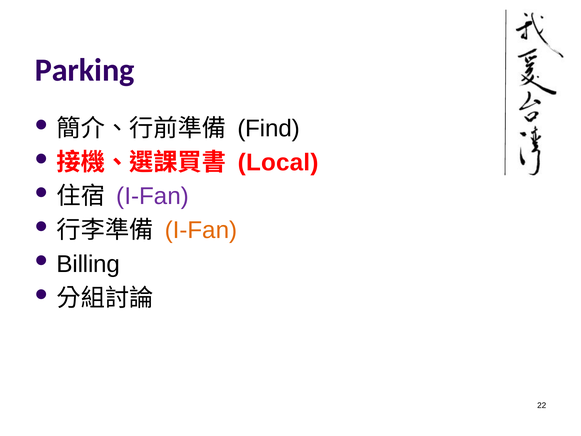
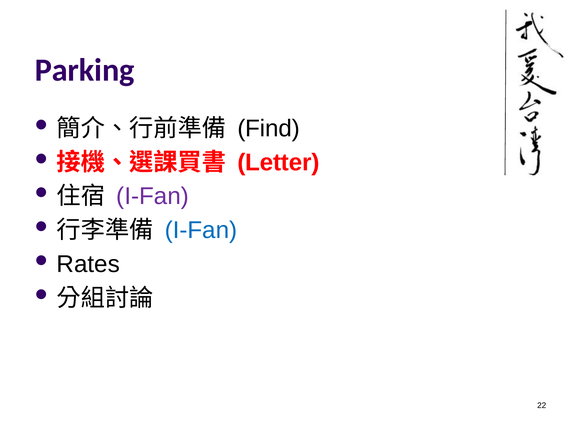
Local: Local -> Letter
I-Fan at (201, 230) colour: orange -> blue
Billing: Billing -> Rates
